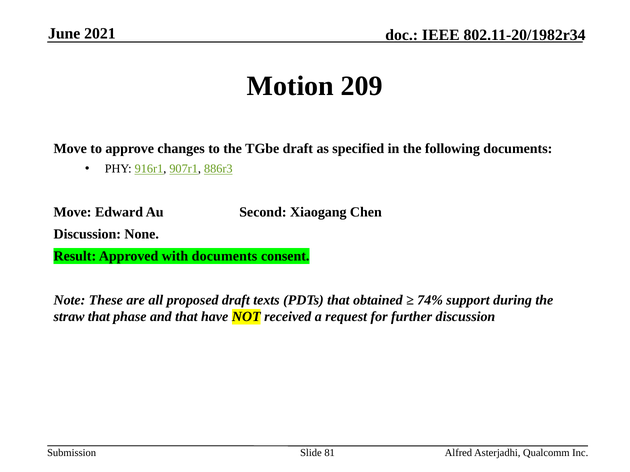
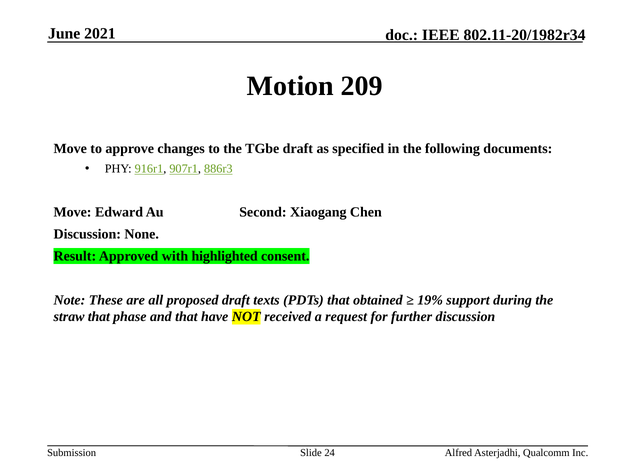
with documents: documents -> highlighted
74%: 74% -> 19%
81: 81 -> 24
